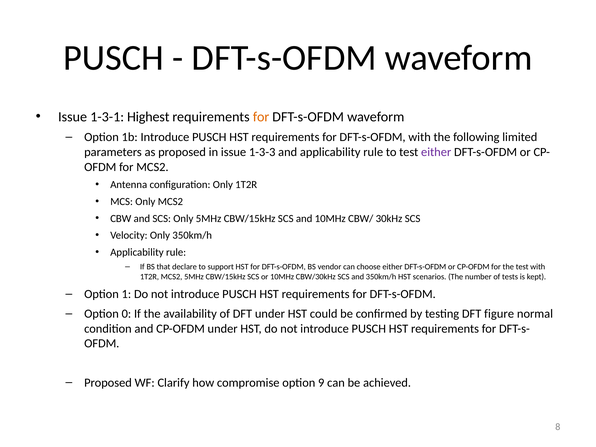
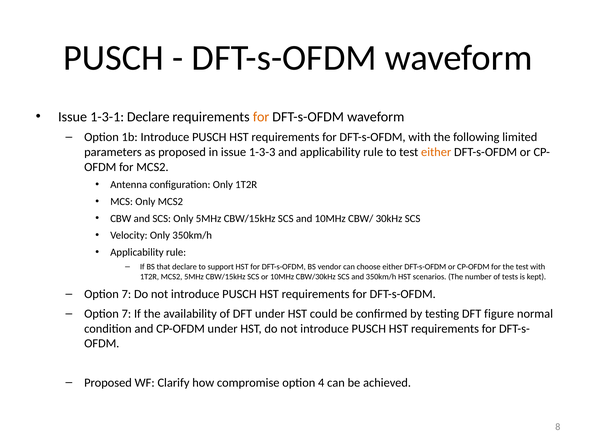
1-3-1 Highest: Highest -> Declare
either at (436, 152) colour: purple -> orange
1 at (126, 294): 1 -> 7
0 at (126, 314): 0 -> 7
9: 9 -> 4
